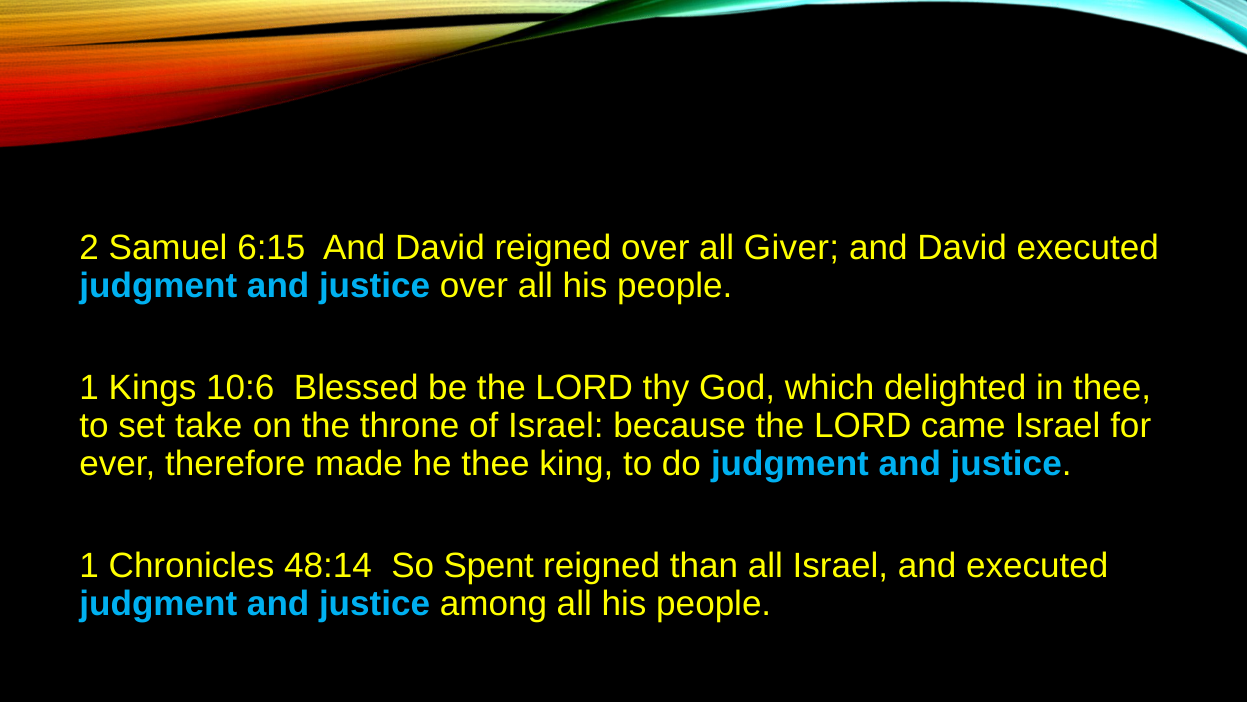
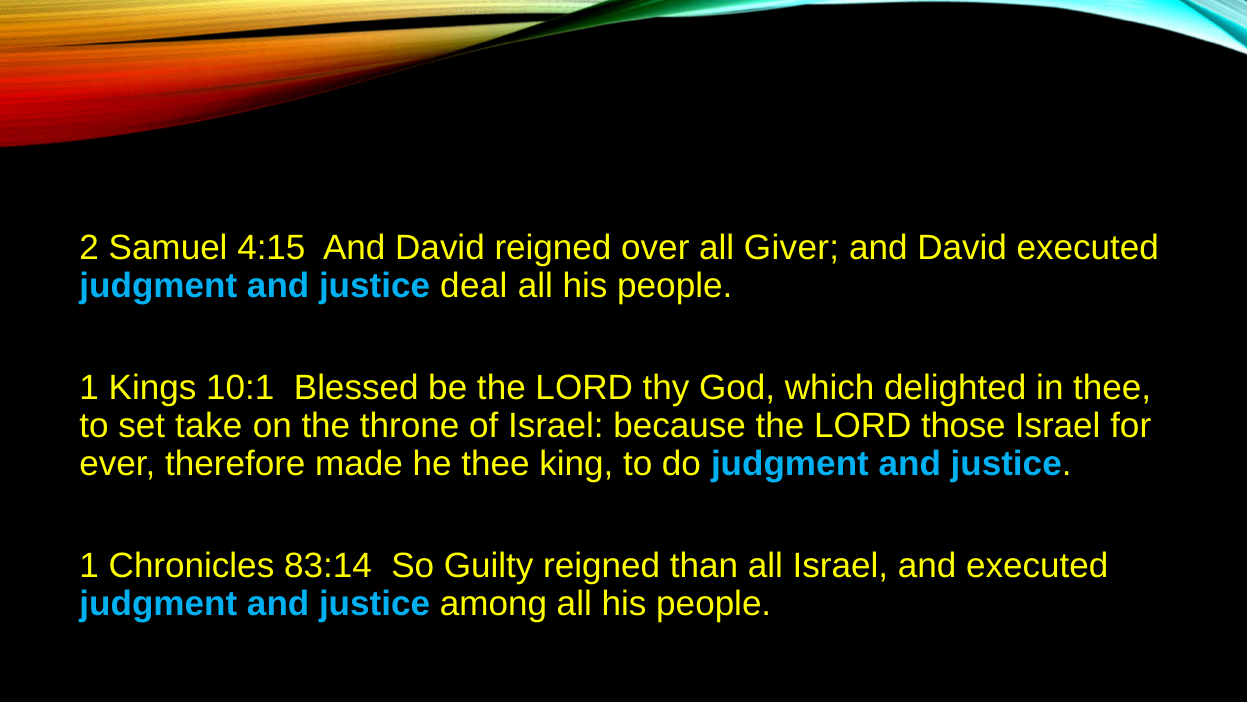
6:15: 6:15 -> 4:15
justice over: over -> deal
10:6: 10:6 -> 10:1
came: came -> those
48:14: 48:14 -> 83:14
Spent: Spent -> Guilty
